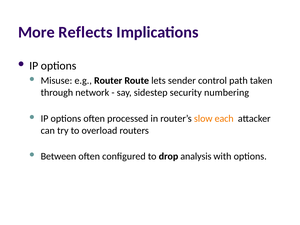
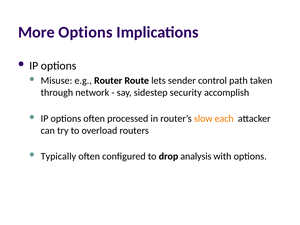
More Reflects: Reflects -> Options
numbering: numbering -> accomplish
Between: Between -> Typically
